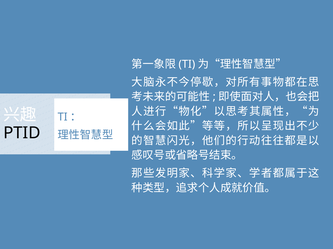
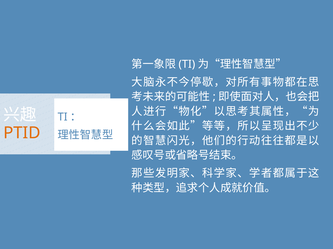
PTID colour: black -> orange
